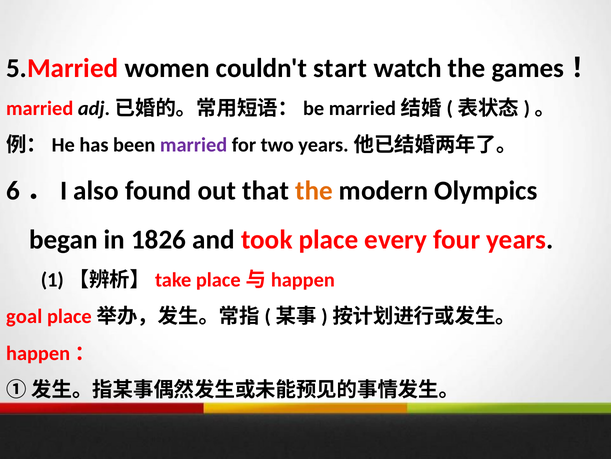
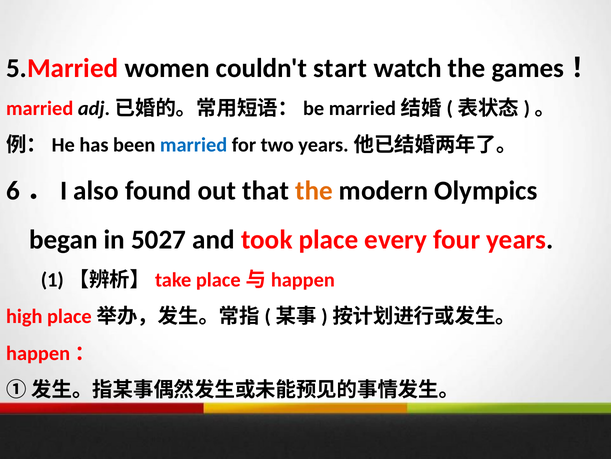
married at (194, 145) colour: purple -> blue
1826: 1826 -> 5027
goal: goal -> high
